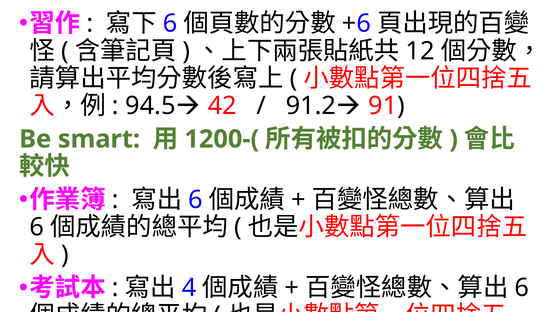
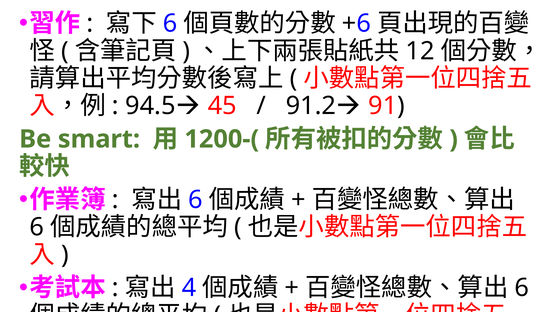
42: 42 -> 45
